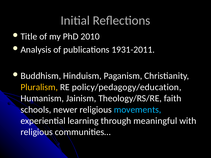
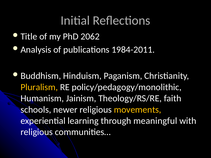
2010: 2010 -> 2062
1931-2011: 1931-2011 -> 1984-2011
policy/pedagogy/education: policy/pedagogy/education -> policy/pedagogy/monolithic
movements colour: light blue -> yellow
